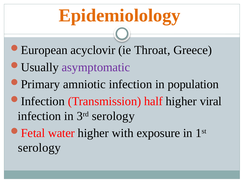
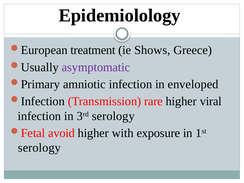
Epidemiolology colour: orange -> black
acyclovir: acyclovir -> treatment
Throat: Throat -> Shows
population: population -> enveloped
half: half -> rare
water: water -> avoid
